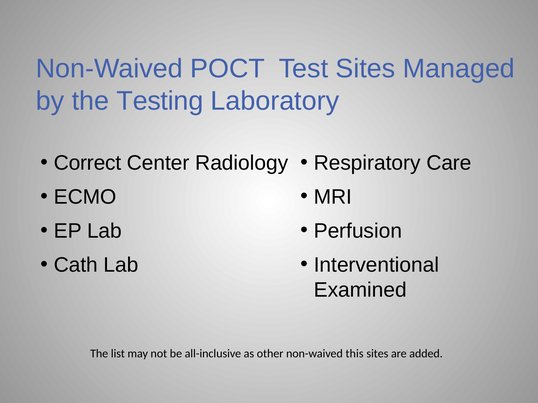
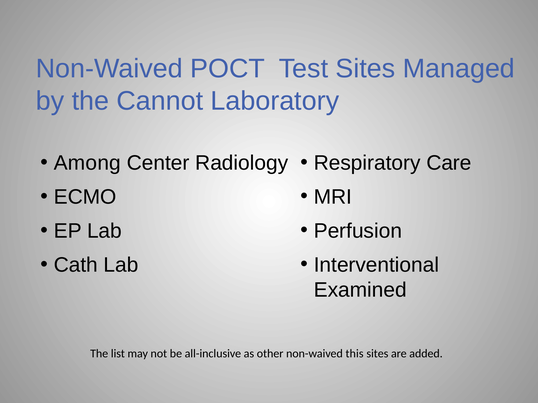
Testing: Testing -> Cannot
Correct: Correct -> Among
